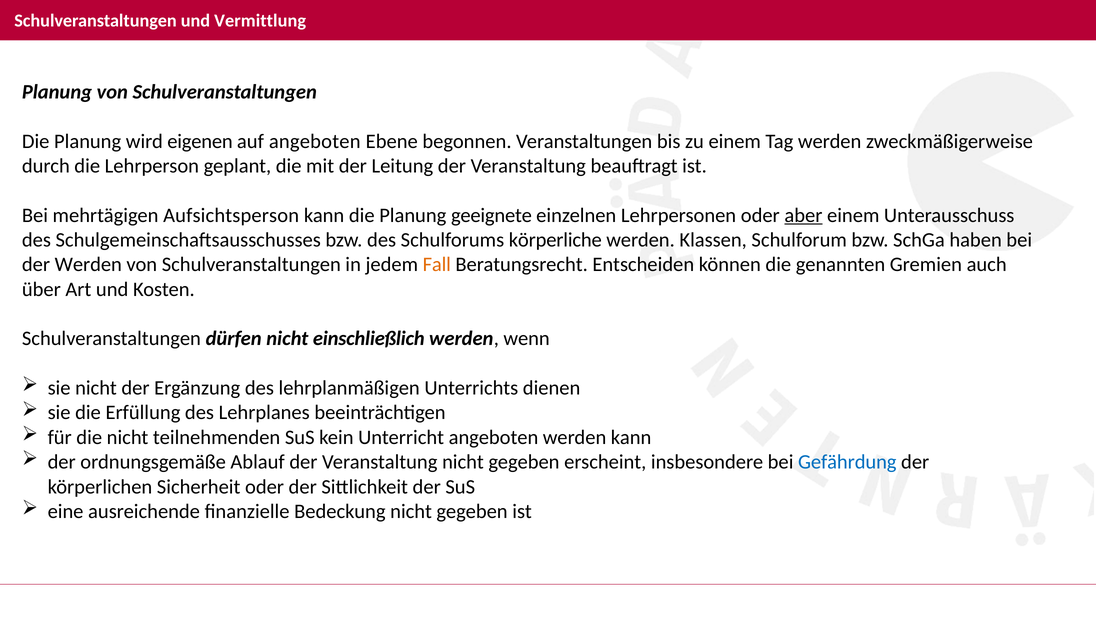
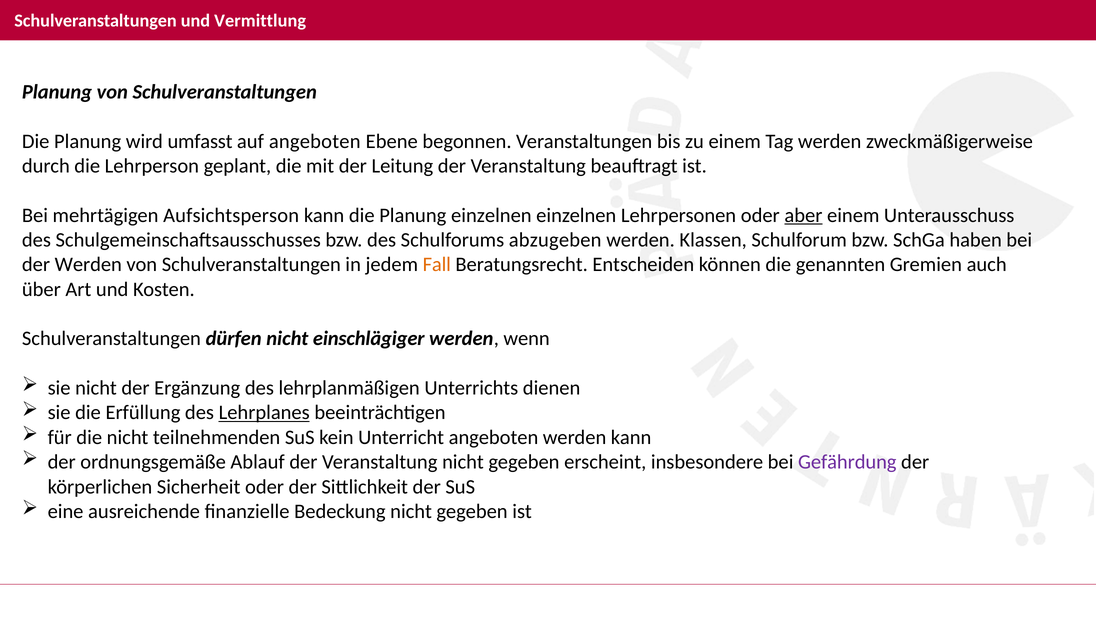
eigenen: eigenen -> umfasst
Planung geeignete: geeignete -> einzelnen
körperliche: körperliche -> abzugeben
einschließlich: einschließlich -> einschlägiger
Lehrplanes underline: none -> present
Gefährdung colour: blue -> purple
